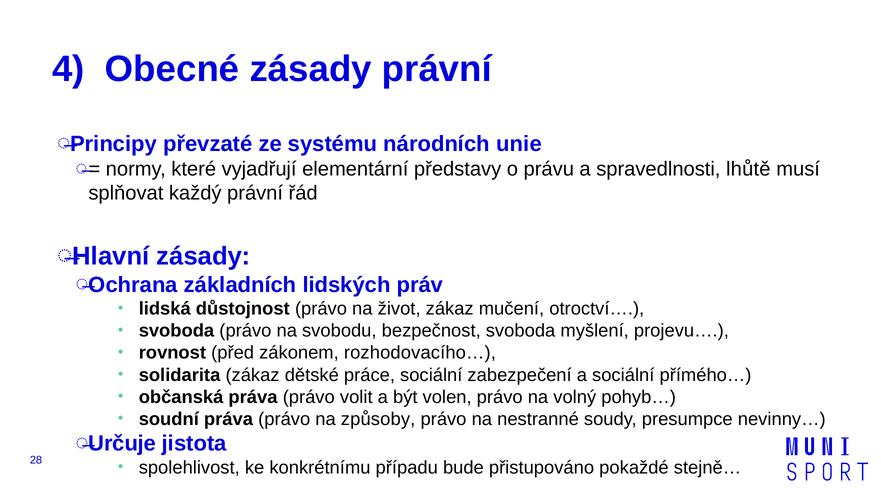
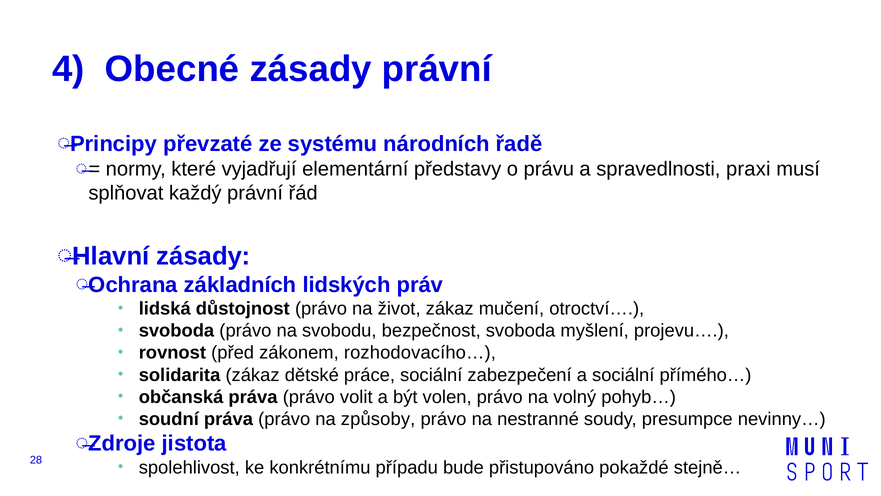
unie: unie -> řadě
lhůtě: lhůtě -> praxi
Určuje: Určuje -> Zdroje
